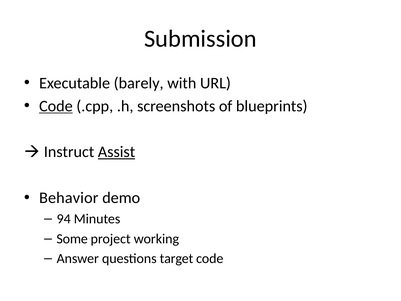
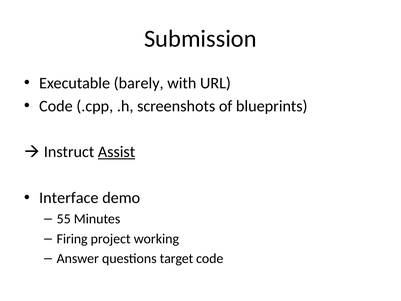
Code at (56, 106) underline: present -> none
Behavior: Behavior -> Interface
94: 94 -> 55
Some: Some -> Firing
